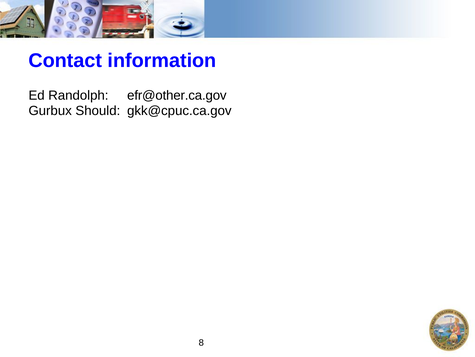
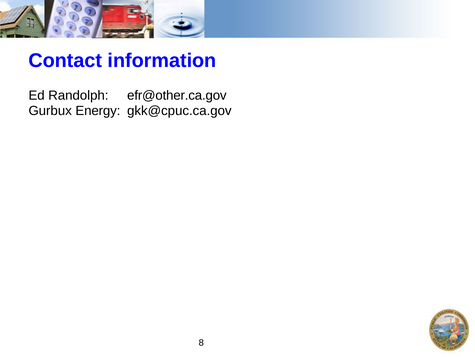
Should: Should -> Energy
